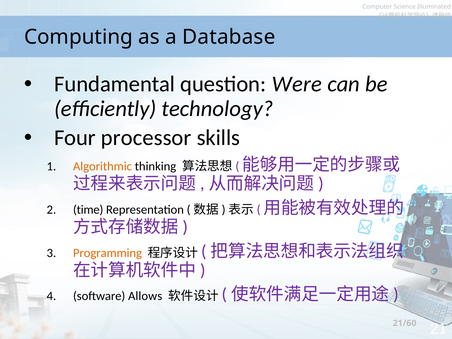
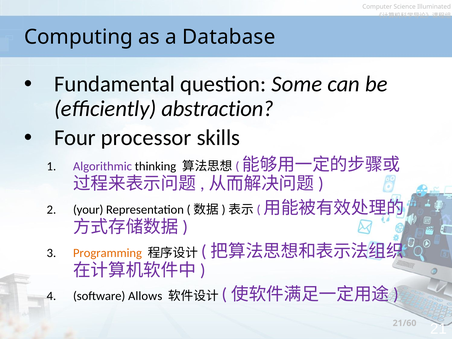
Were: Were -> Some
technology: technology -> abstraction
Algorithmic colour: orange -> purple
time: time -> your
